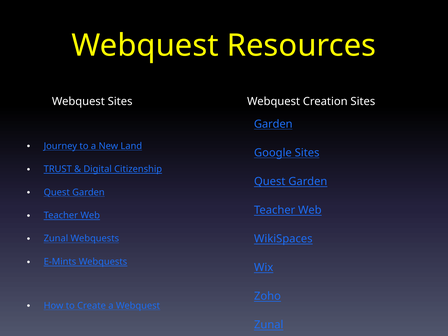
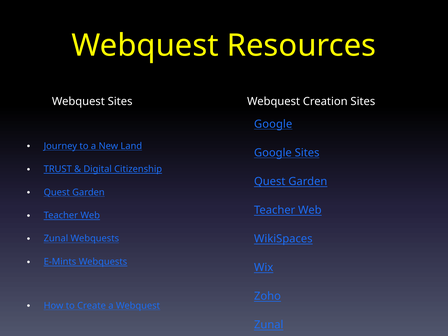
Garden at (273, 124): Garden -> Google
